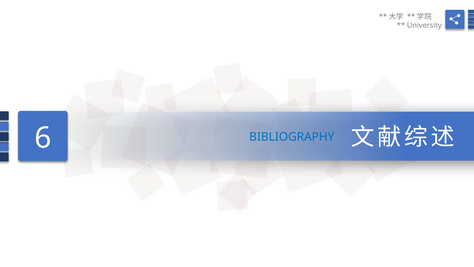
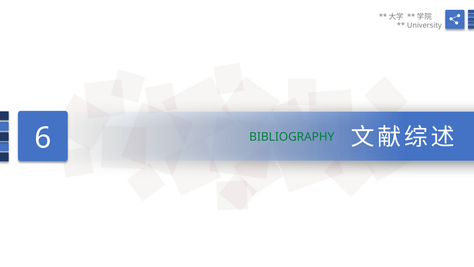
BIBLIOGRAPHY colour: blue -> green
